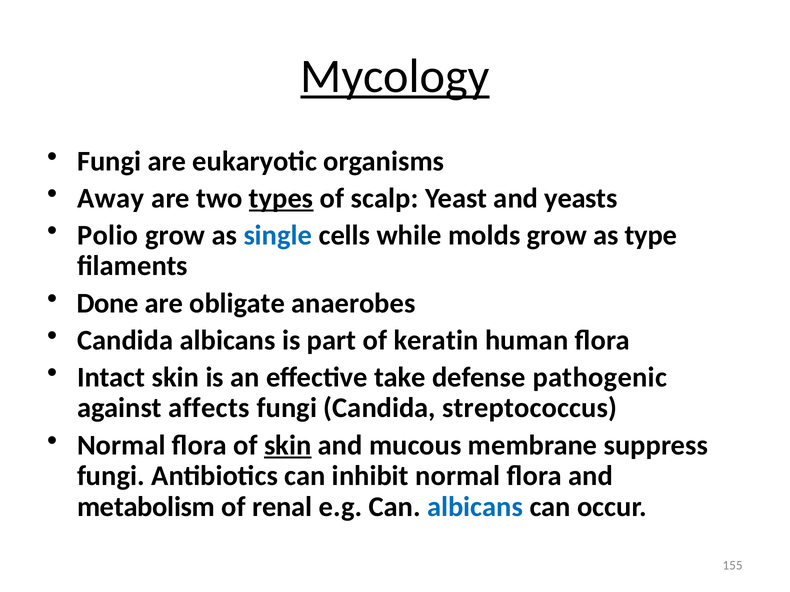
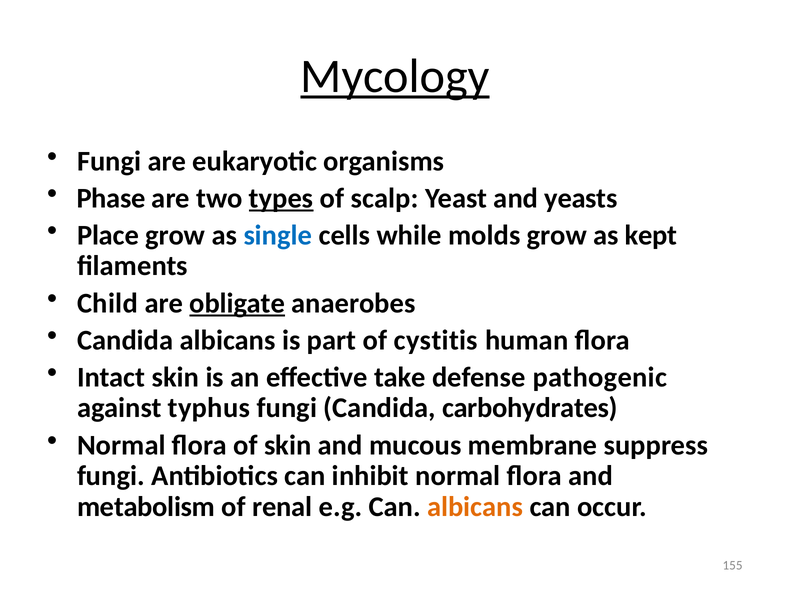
Away: Away -> Phase
Polio: Polio -> Place
type: type -> kept
Done: Done -> Child
obligate underline: none -> present
keratin: keratin -> cystitis
affects: affects -> typhus
streptococcus: streptococcus -> carbohydrates
skin at (288, 446) underline: present -> none
albicans at (475, 507) colour: blue -> orange
